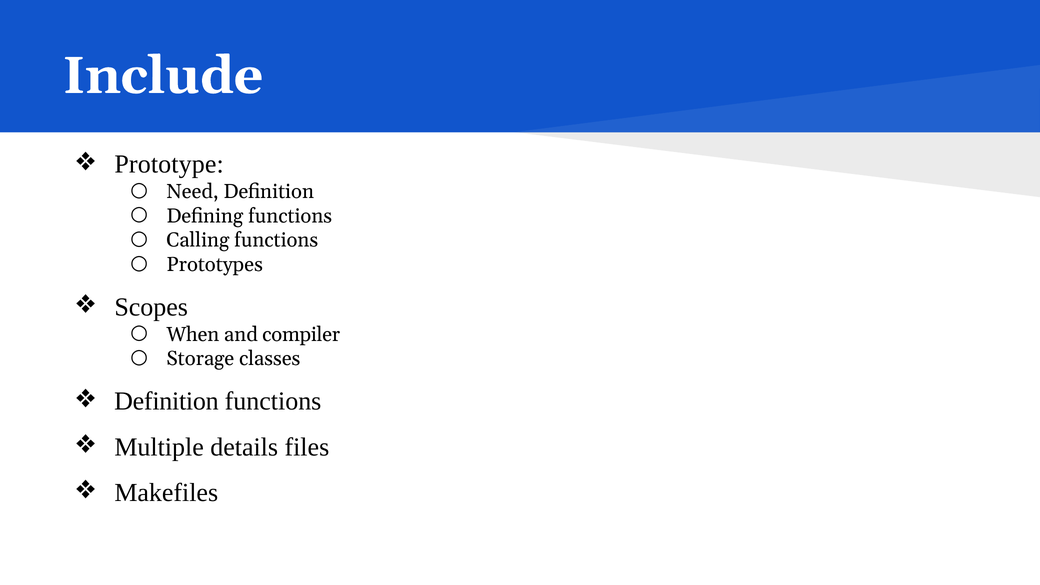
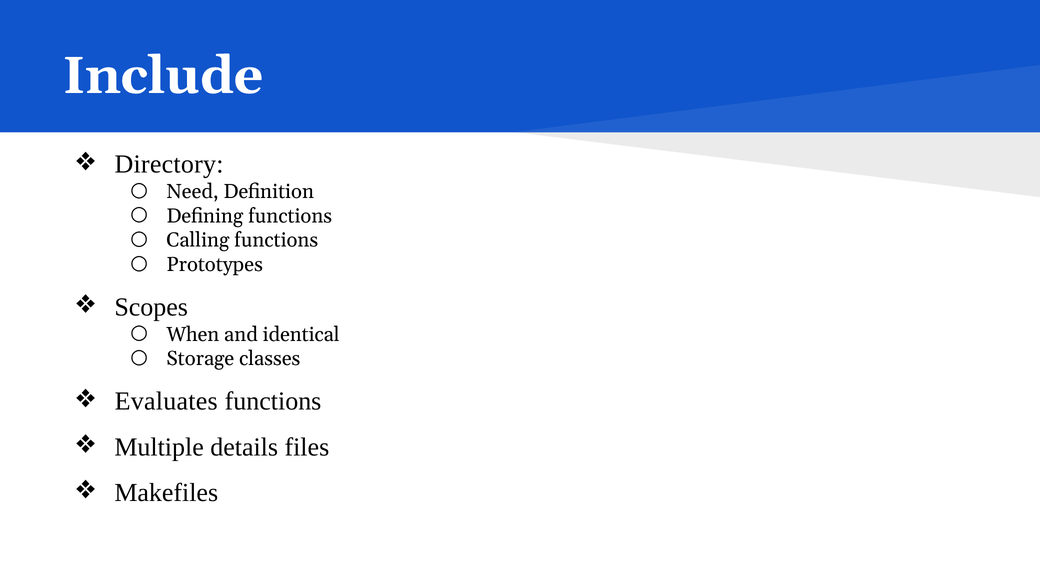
Prototype: Prototype -> Directory
compiler: compiler -> identical
Definition at (166, 401): Definition -> Evaluates
